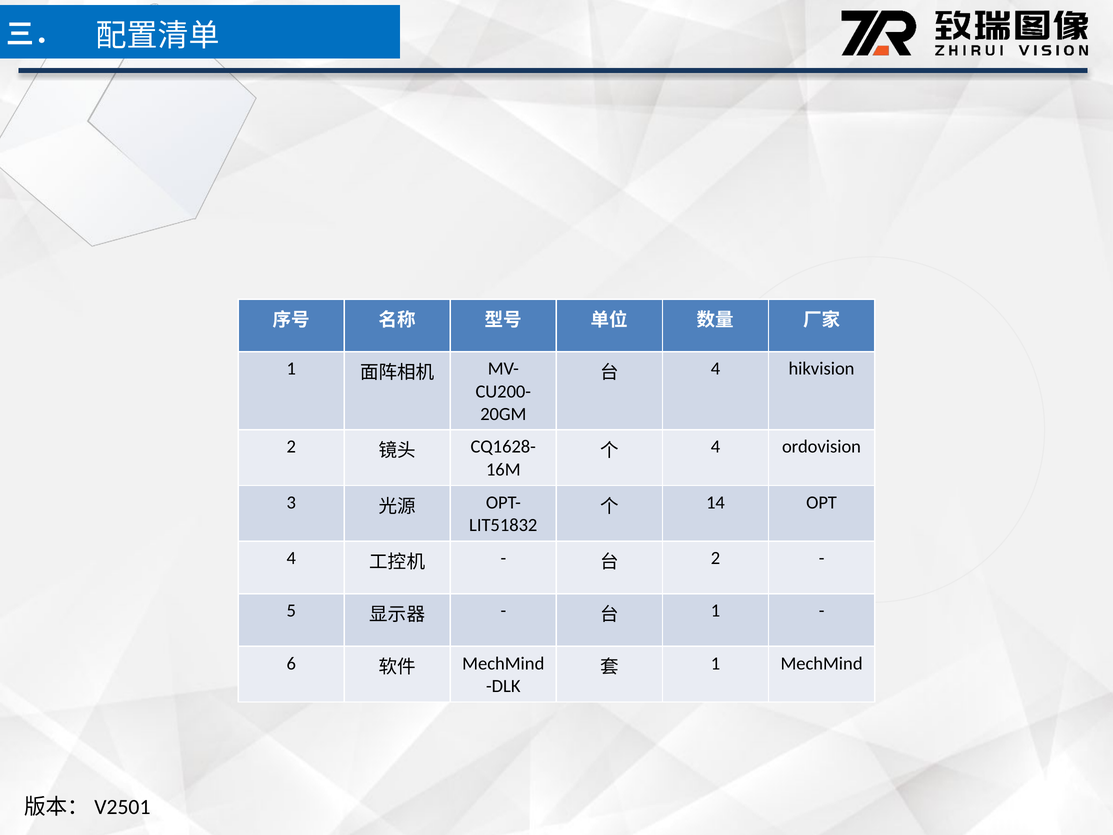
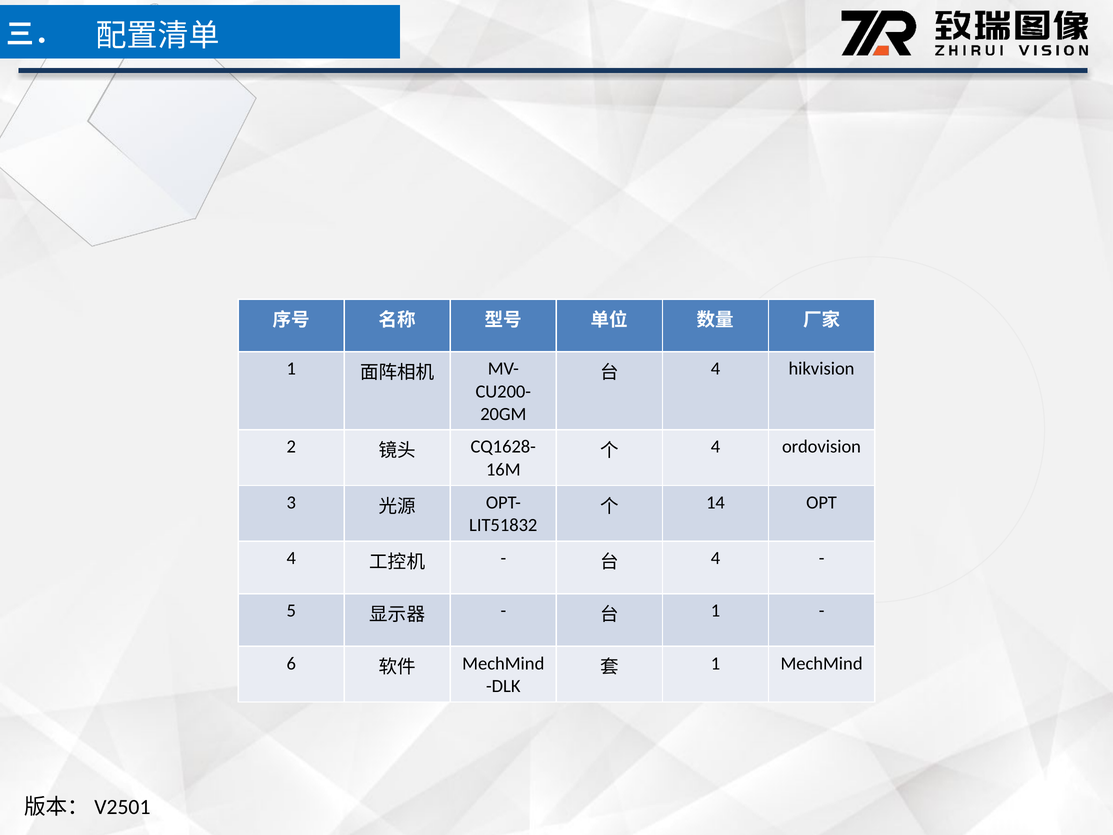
2 at (716, 558): 2 -> 4
